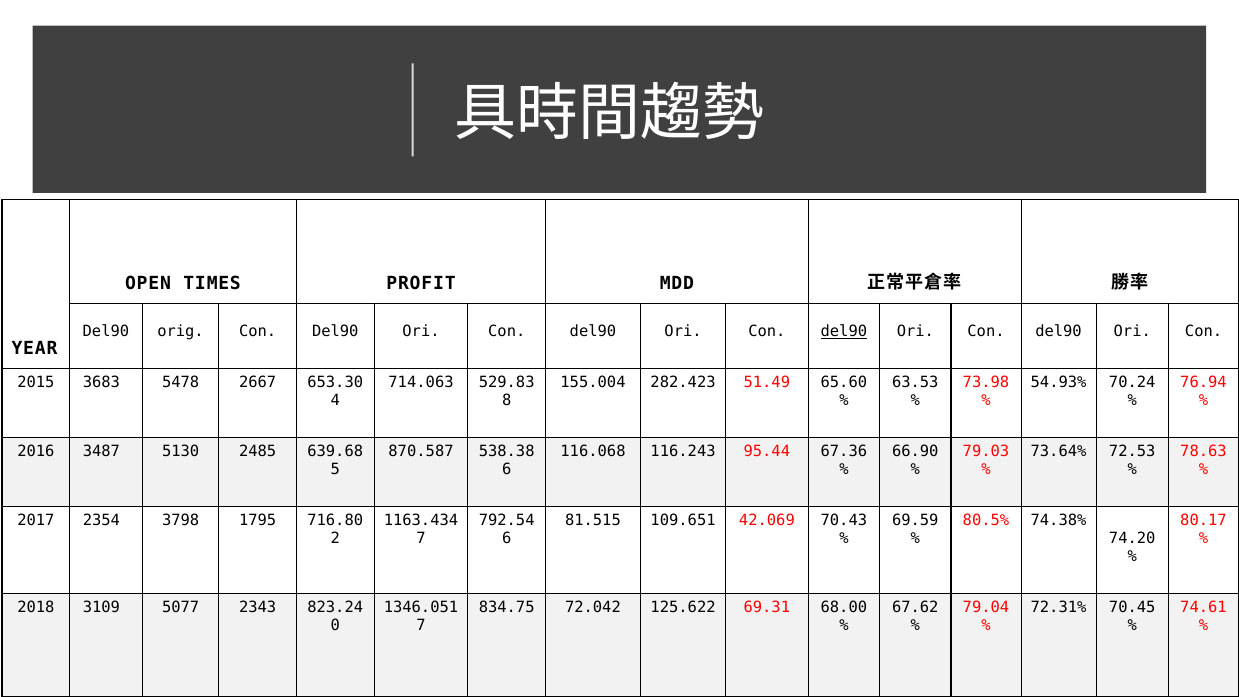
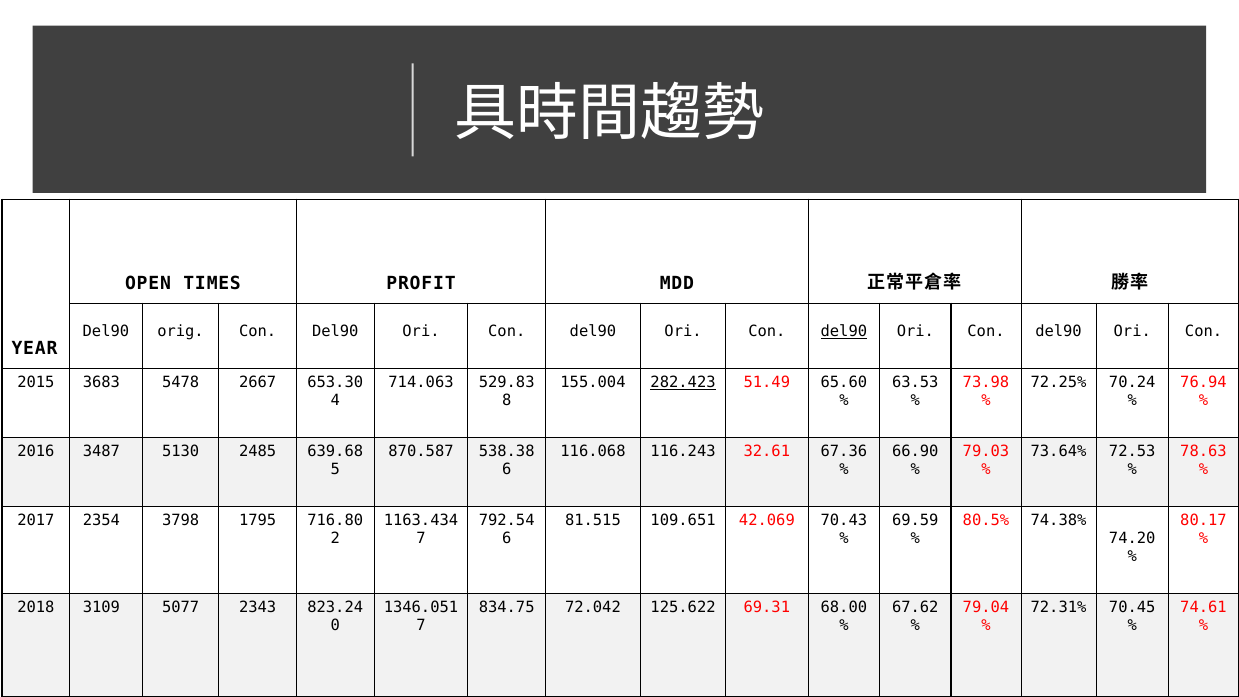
282.423 underline: none -> present
54.93%: 54.93% -> 72.25%
95.44: 95.44 -> 32.61
